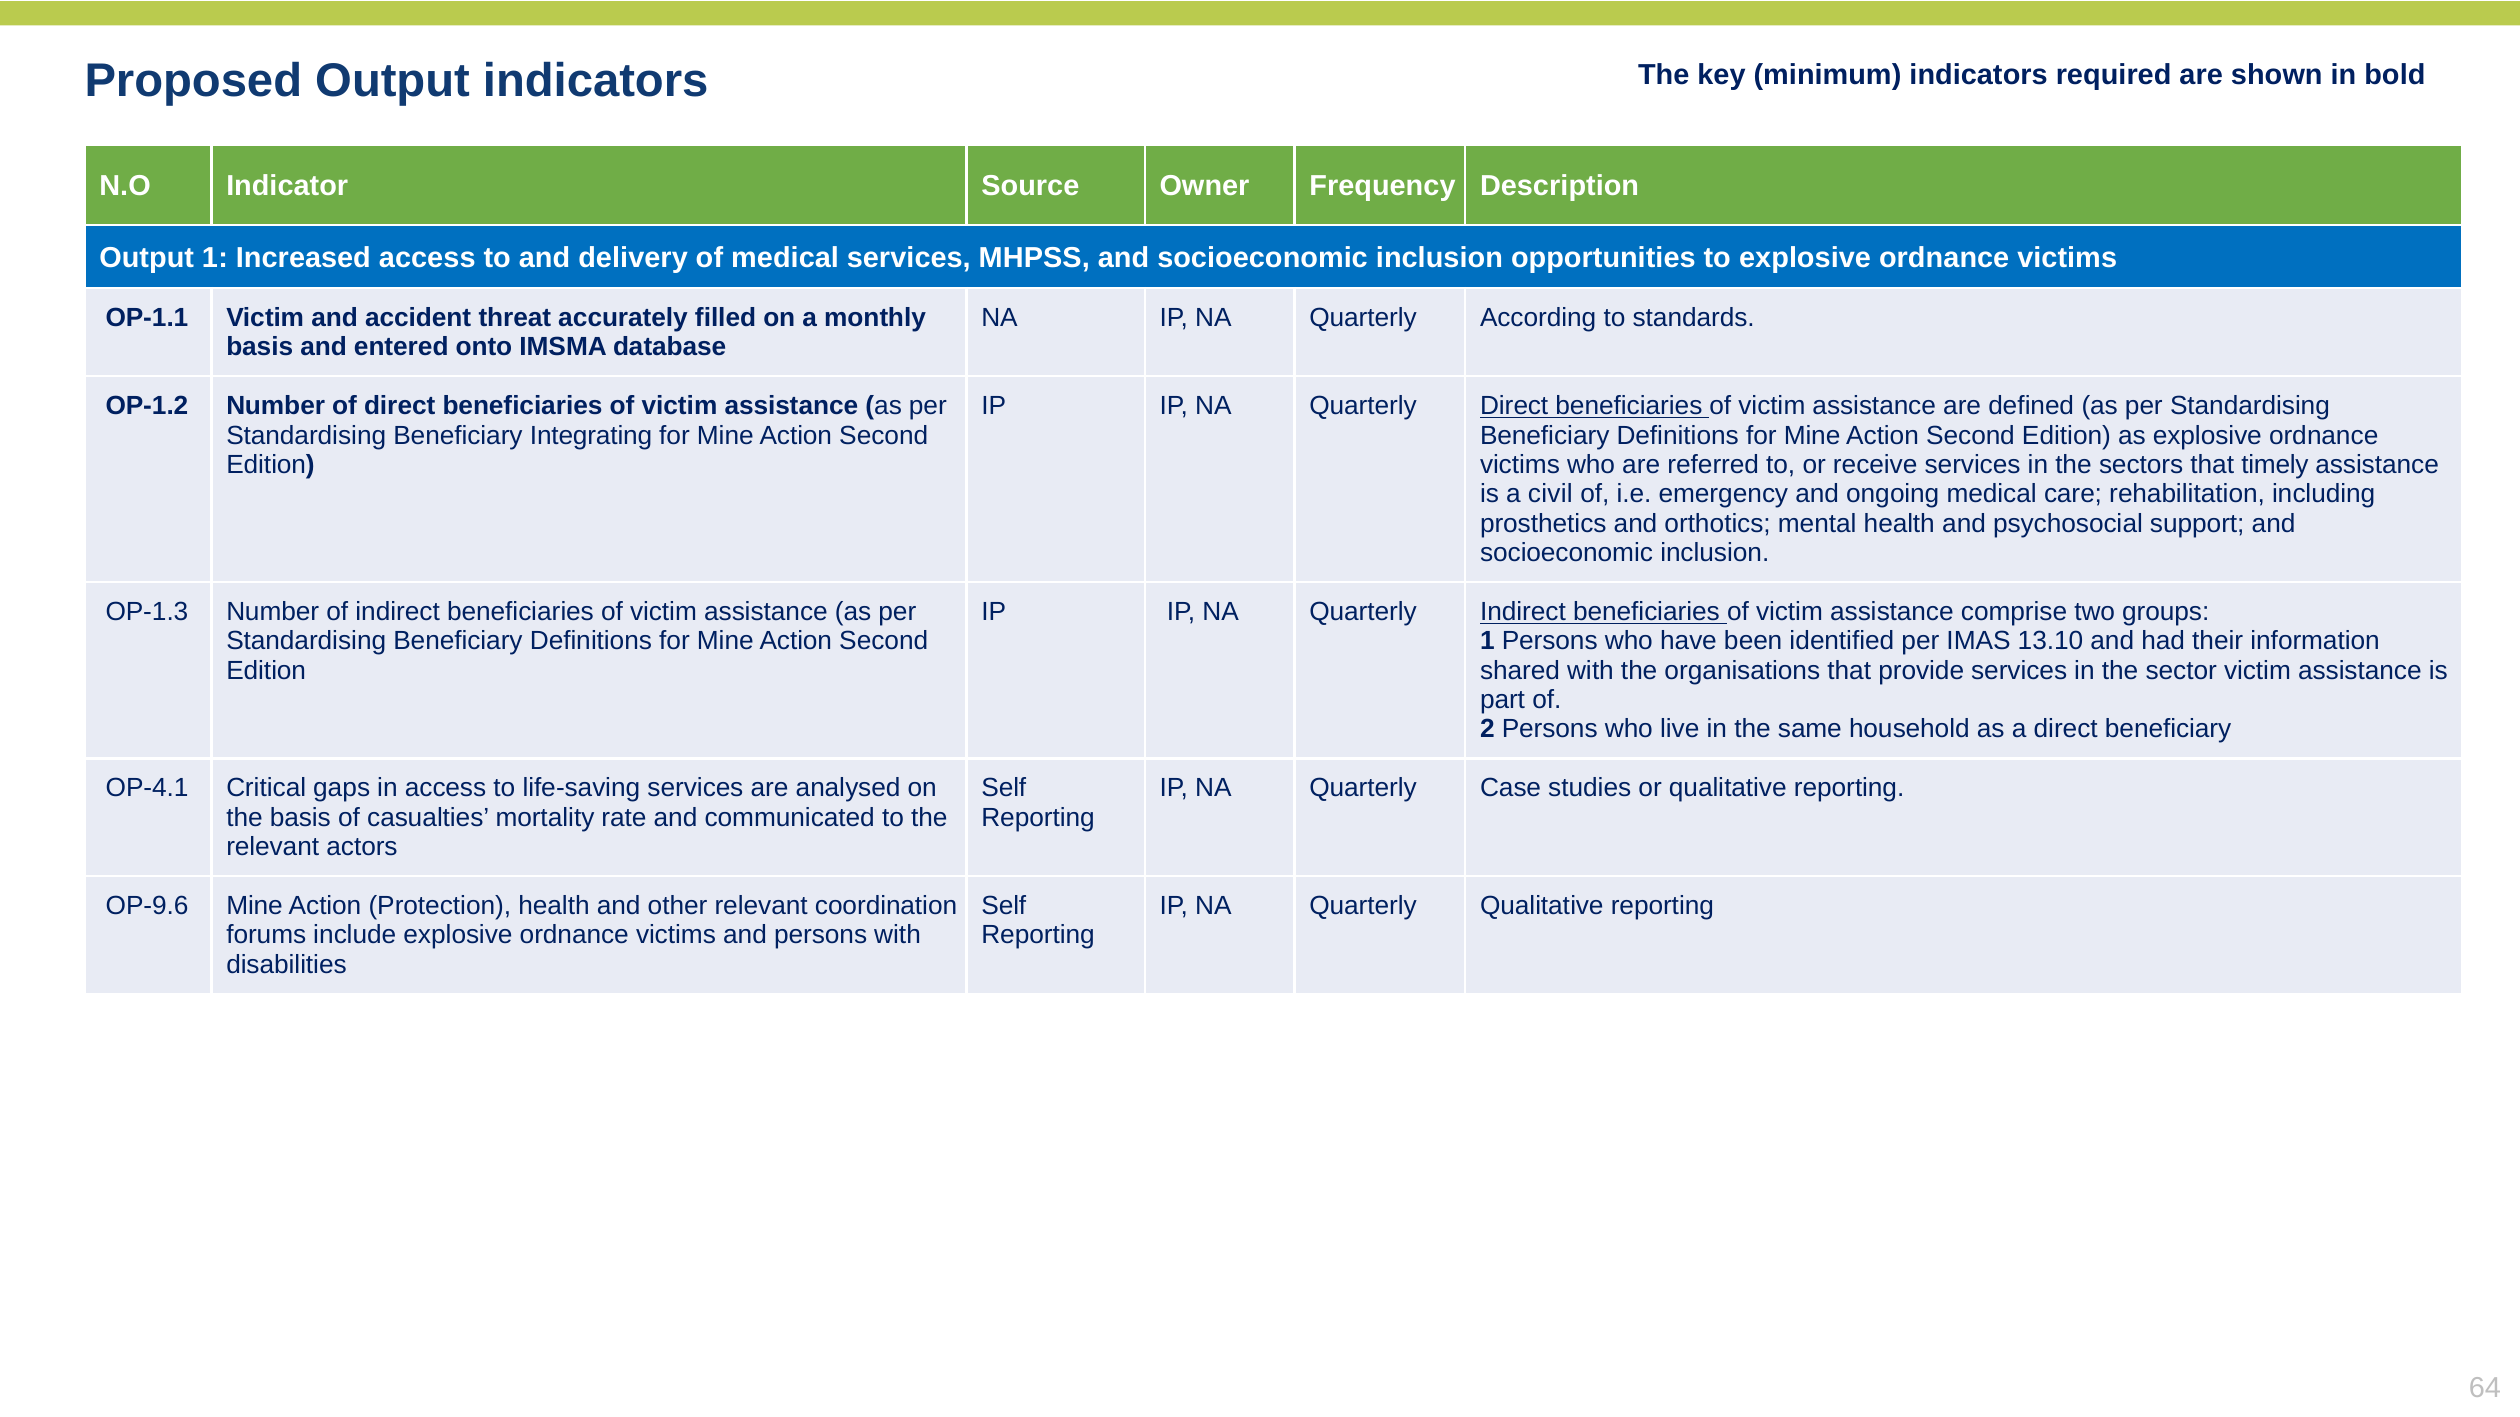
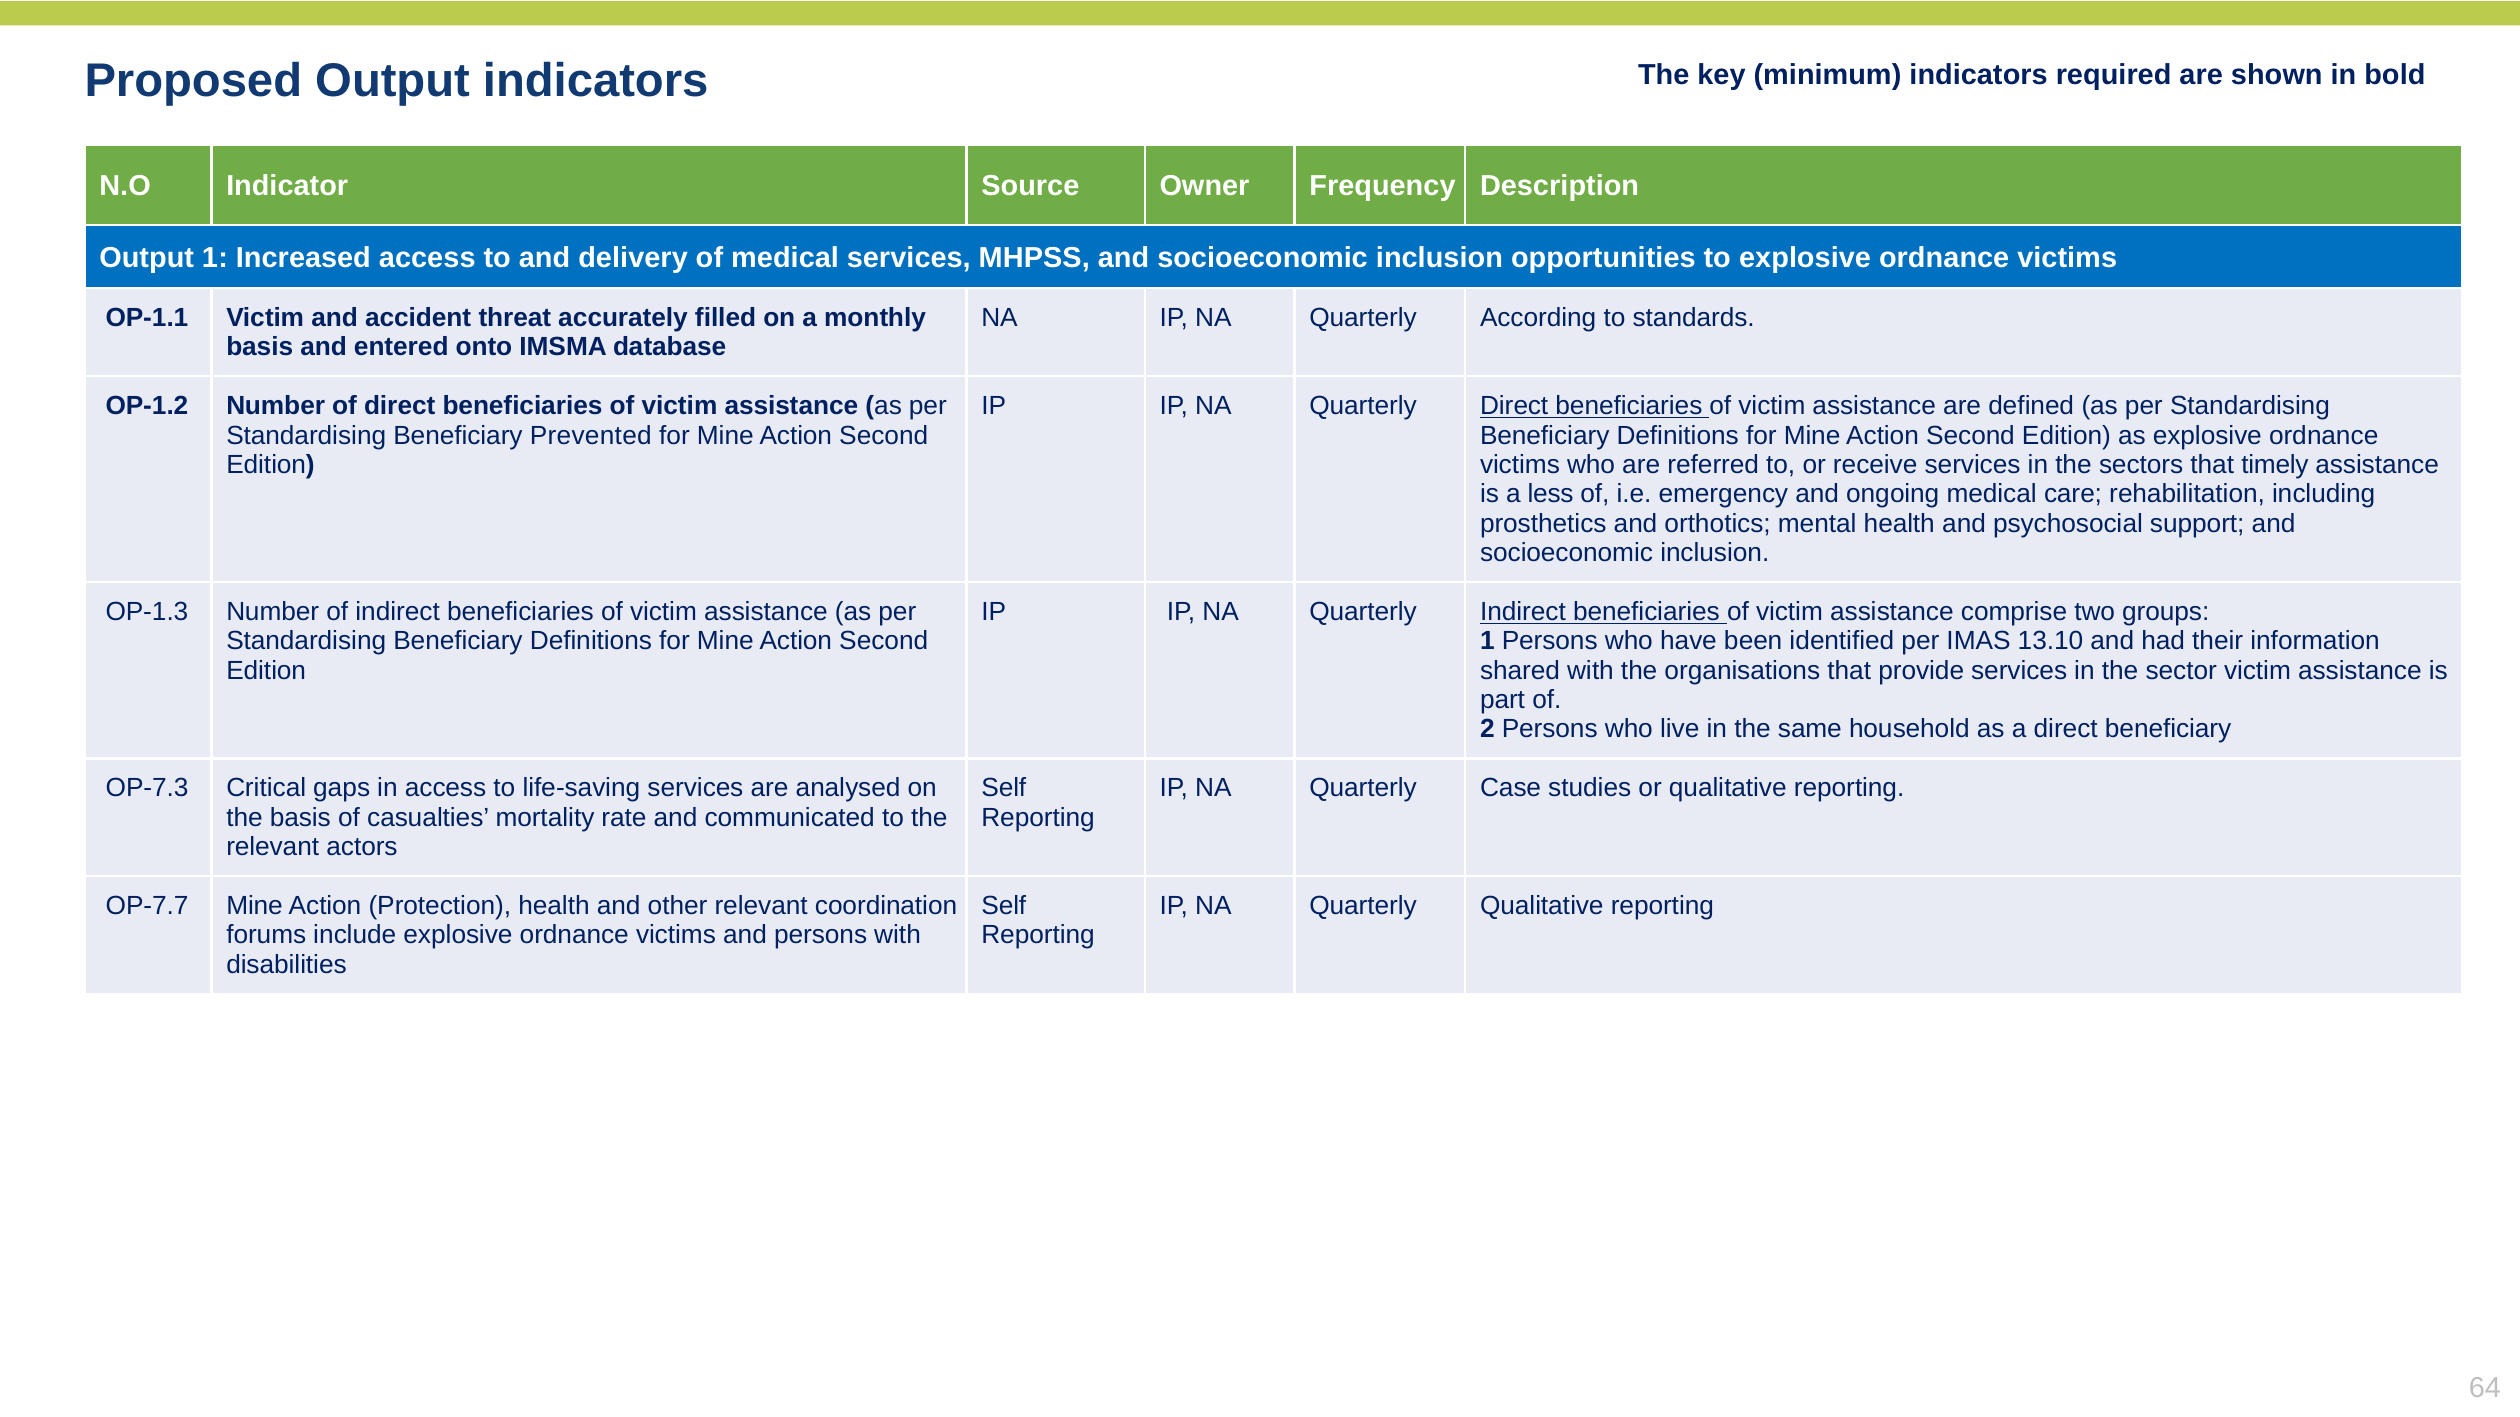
Integrating: Integrating -> Prevented
civil: civil -> less
OP-4.1: OP-4.1 -> OP-7.3
OP-9.6: OP-9.6 -> OP-7.7
